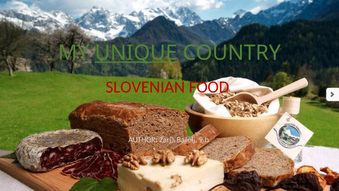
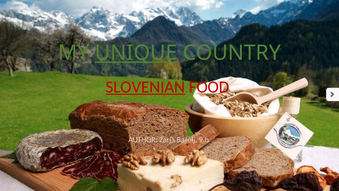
SLOVENIAN underline: none -> present
